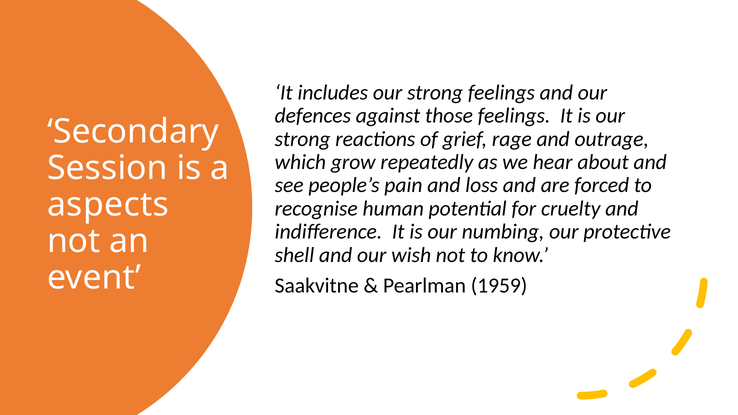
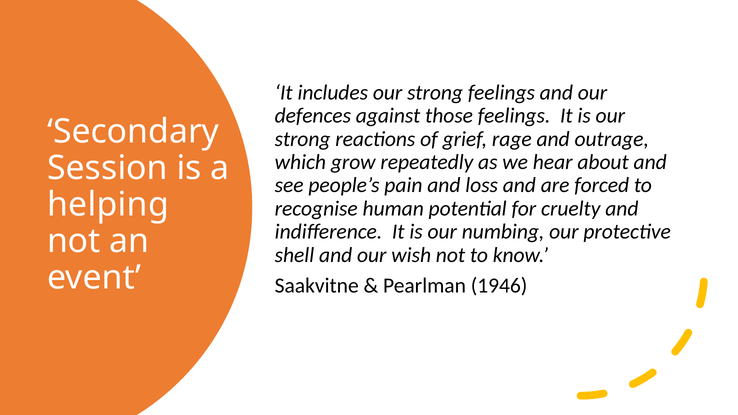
aspects: aspects -> helping
1959: 1959 -> 1946
